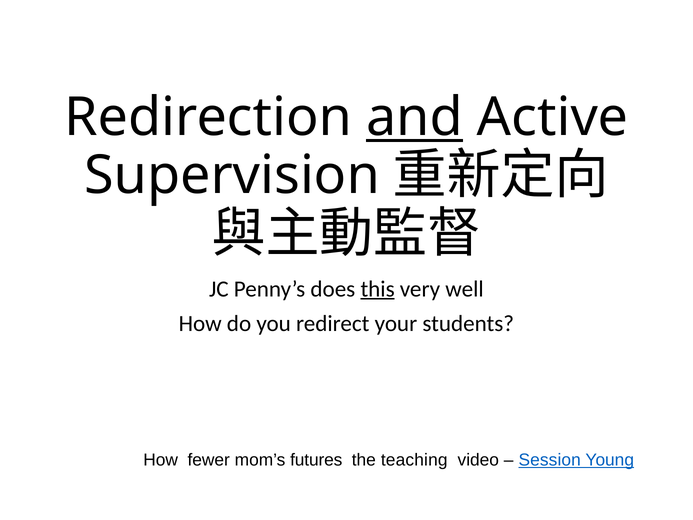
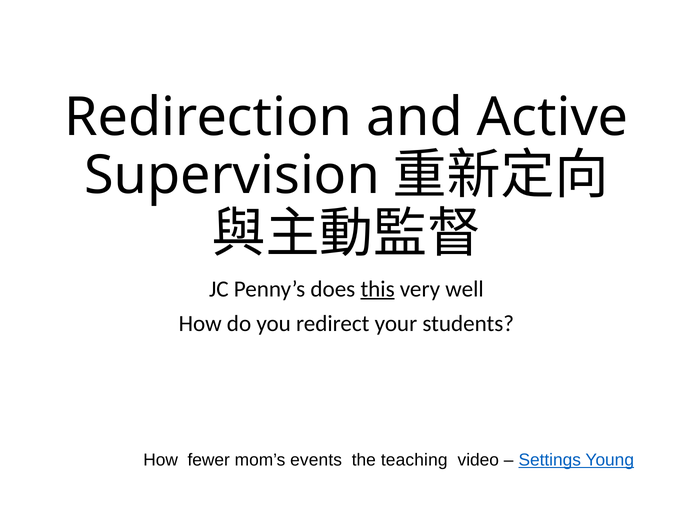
and underline: present -> none
futures: futures -> events
Session: Session -> Settings
